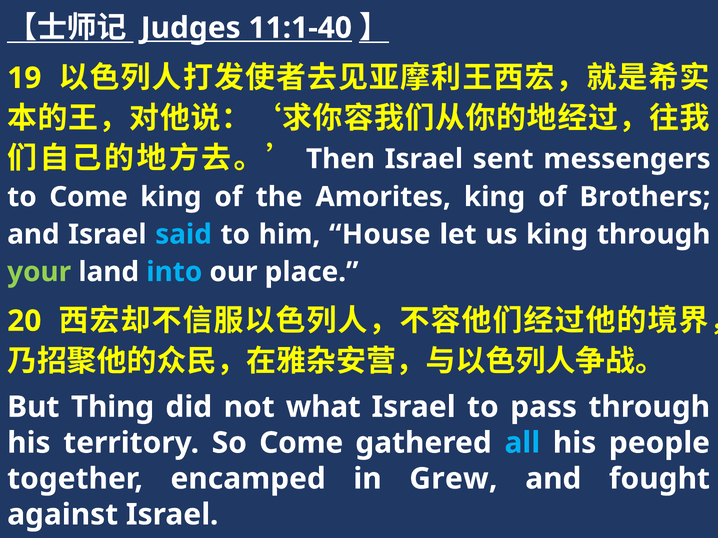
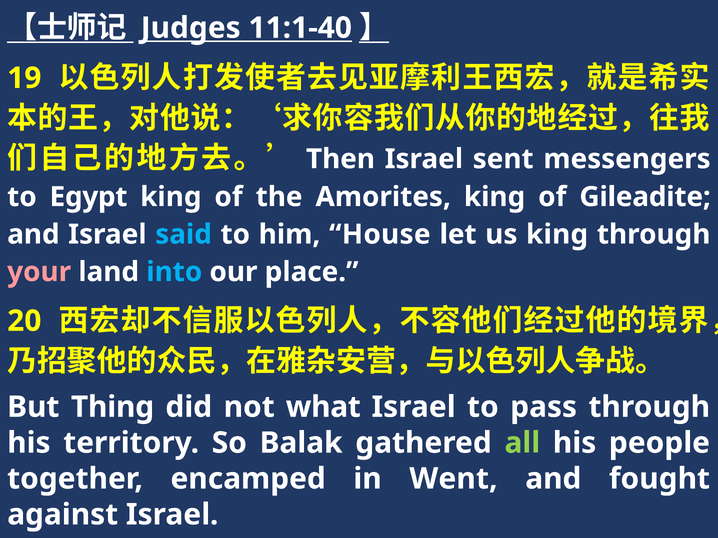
to Come: Come -> Egypt
Brothers: Brothers -> Gileadite
your colour: light green -> pink
So Come: Come -> Balak
all colour: light blue -> light green
Grew: Grew -> Went
